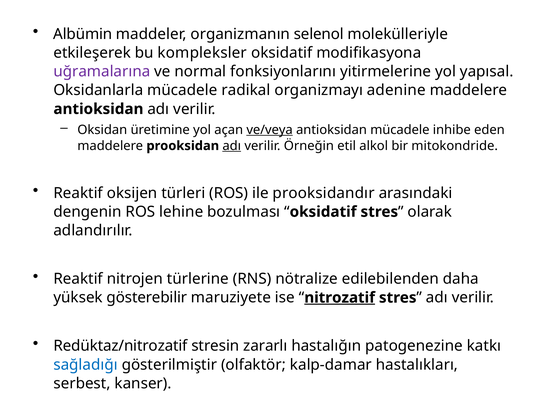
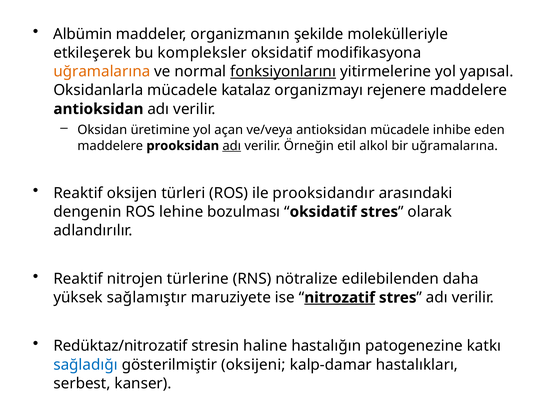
selenol: selenol -> şekilde
uğramalarına at (102, 71) colour: purple -> orange
fonksiyonlarını underline: none -> present
radikal: radikal -> katalaz
adenine: adenine -> rejenere
ve/veya underline: present -> none
bir mitokondride: mitokondride -> uğramalarına
gösterebilir: gösterebilir -> sağlamıştır
zararlı: zararlı -> haline
olfaktör: olfaktör -> oksijeni
